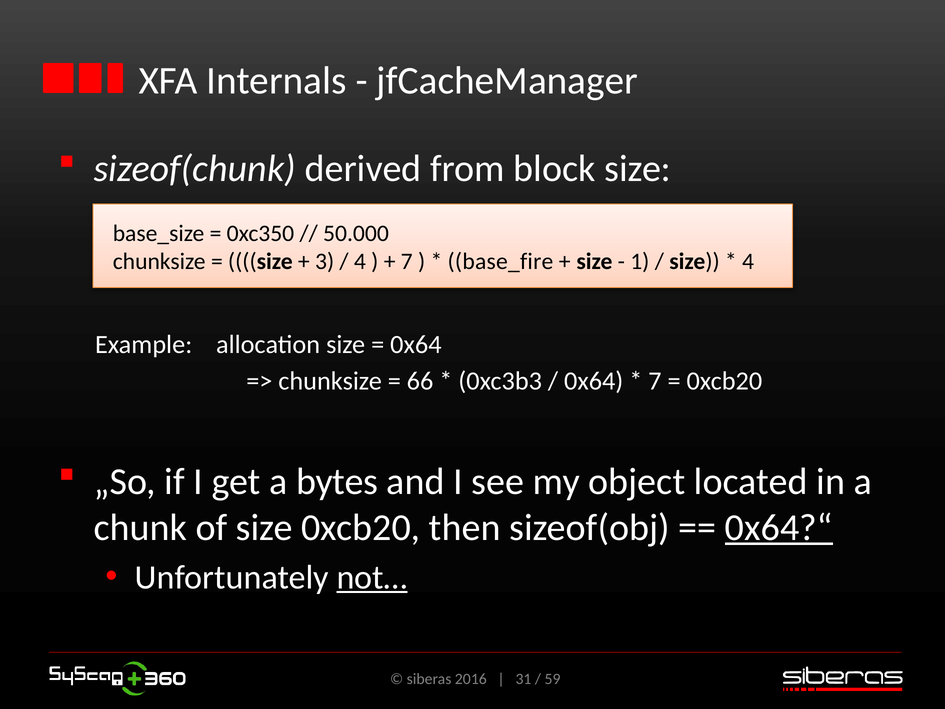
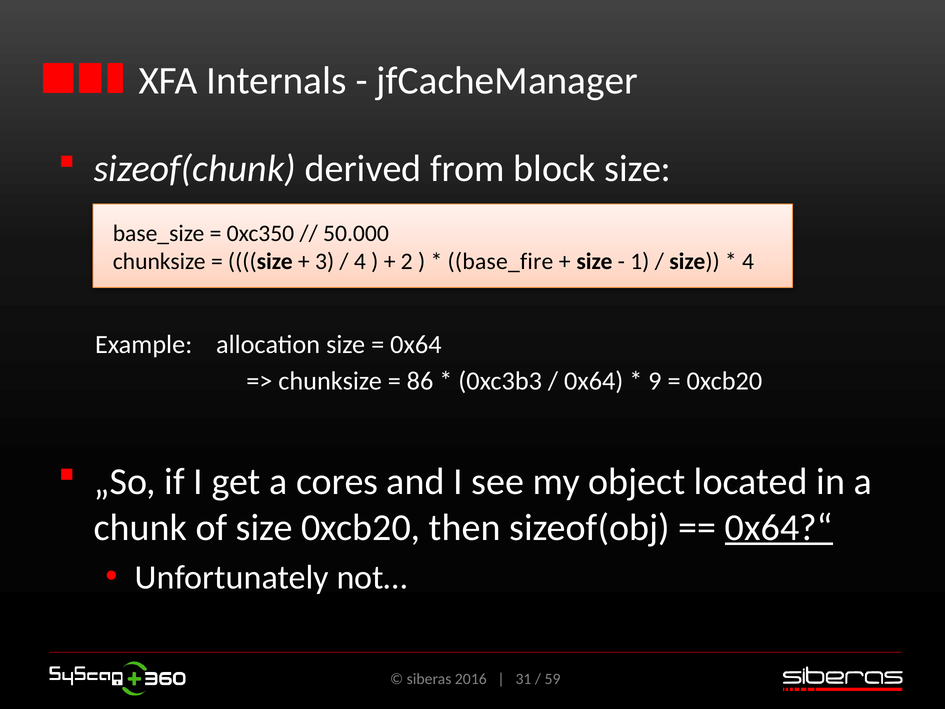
7 at (407, 262): 7 -> 2
66: 66 -> 86
7 at (655, 381): 7 -> 9
bytes: bytes -> cores
not… underline: present -> none
